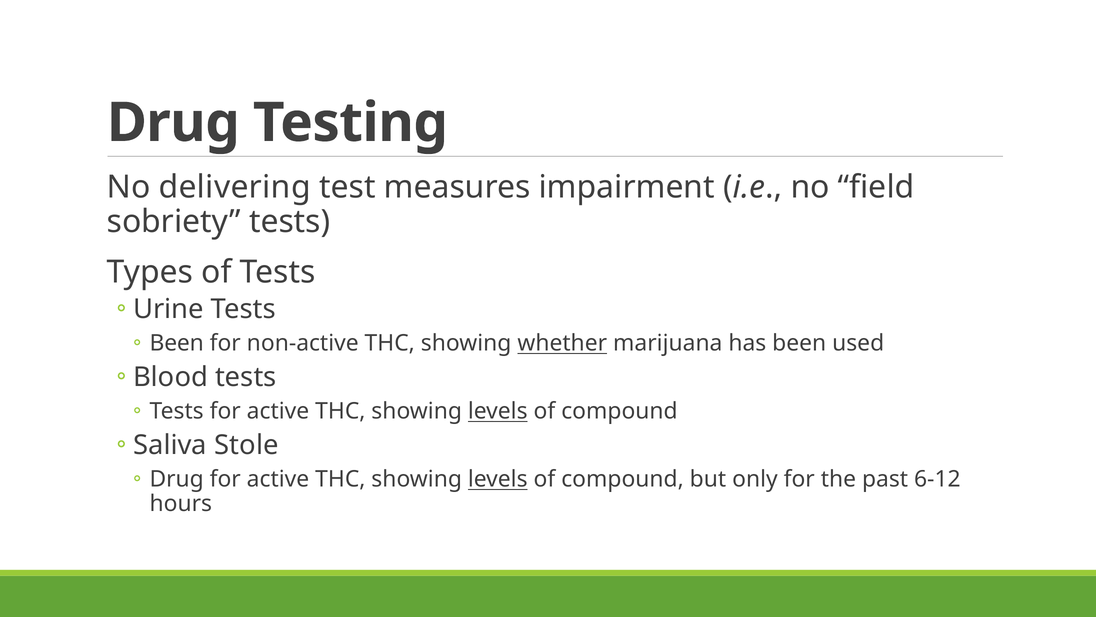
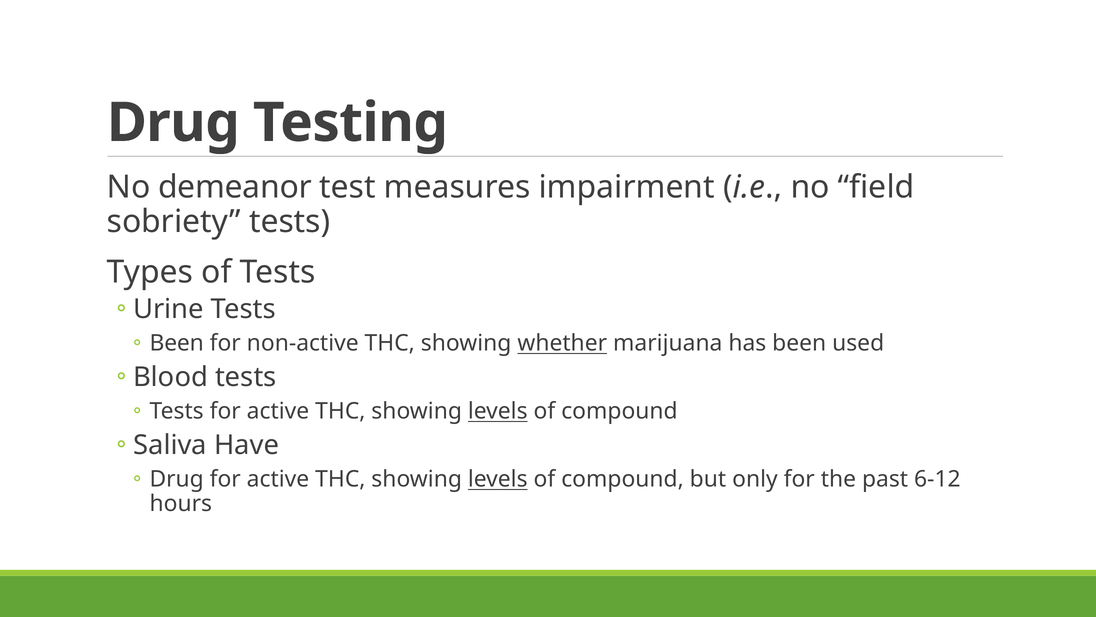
delivering: delivering -> demeanor
Stole: Stole -> Have
